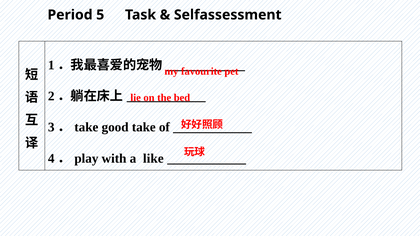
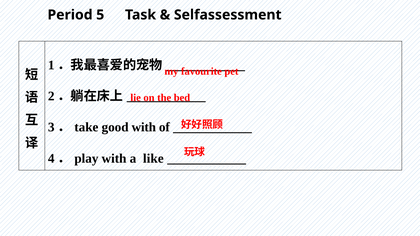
good take: take -> with
